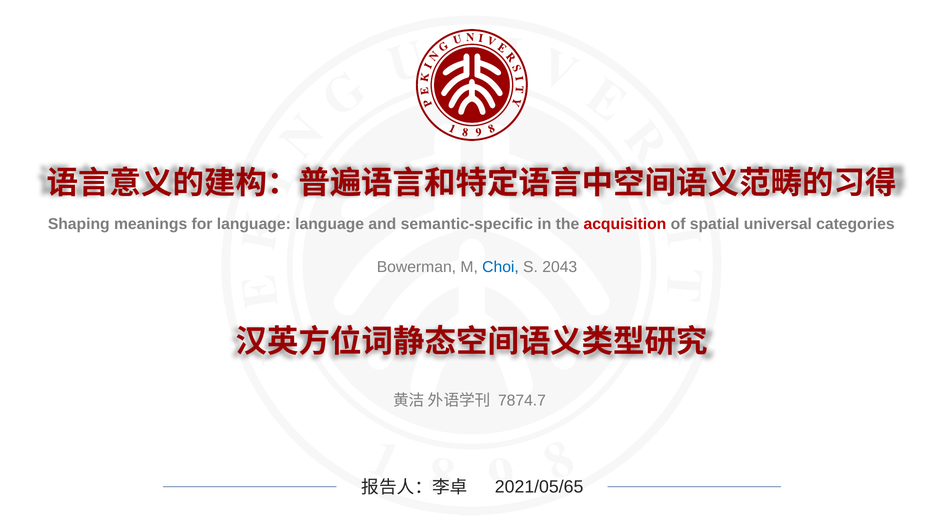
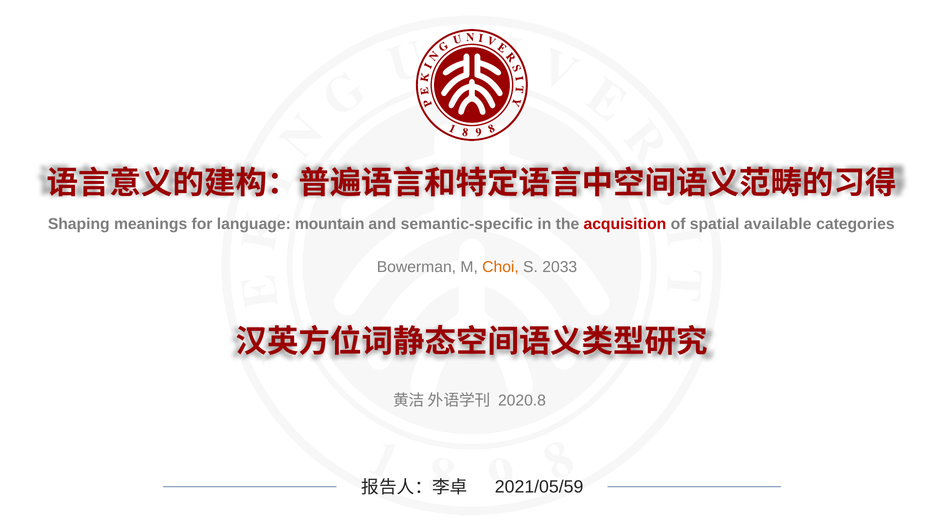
language language: language -> mountain
universal: universal -> available
Choi colour: blue -> orange
2043: 2043 -> 2033
7874.7: 7874.7 -> 2020.8
2021/05/65: 2021/05/65 -> 2021/05/59
